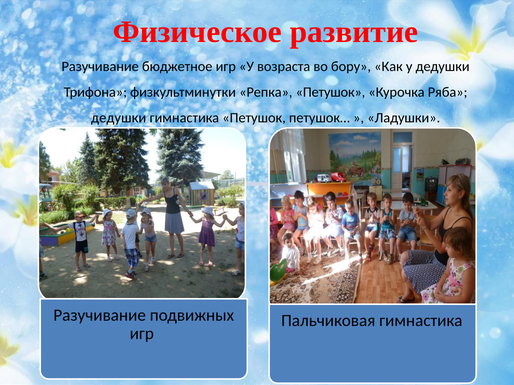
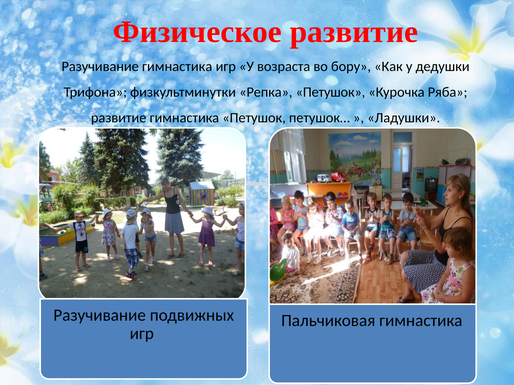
Разучивание бюджетное: бюджетное -> гимнастика
дедушки at (119, 118): дедушки -> развитие
